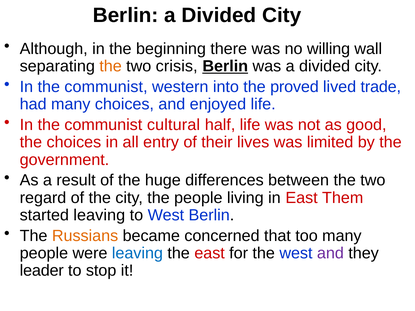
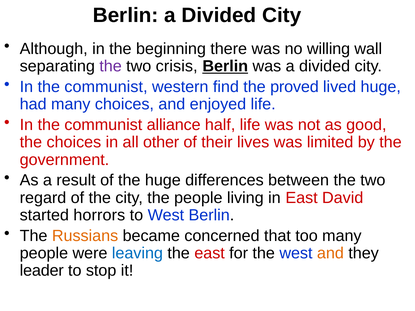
the at (111, 66) colour: orange -> purple
into: into -> find
lived trade: trade -> huge
cultural: cultural -> alliance
entry: entry -> other
Them: Them -> David
started leaving: leaving -> horrors
and at (330, 253) colour: purple -> orange
